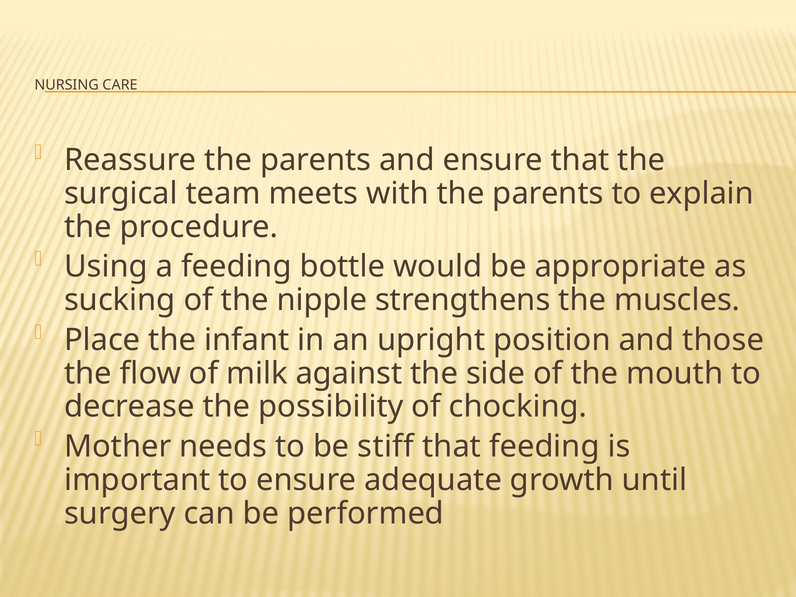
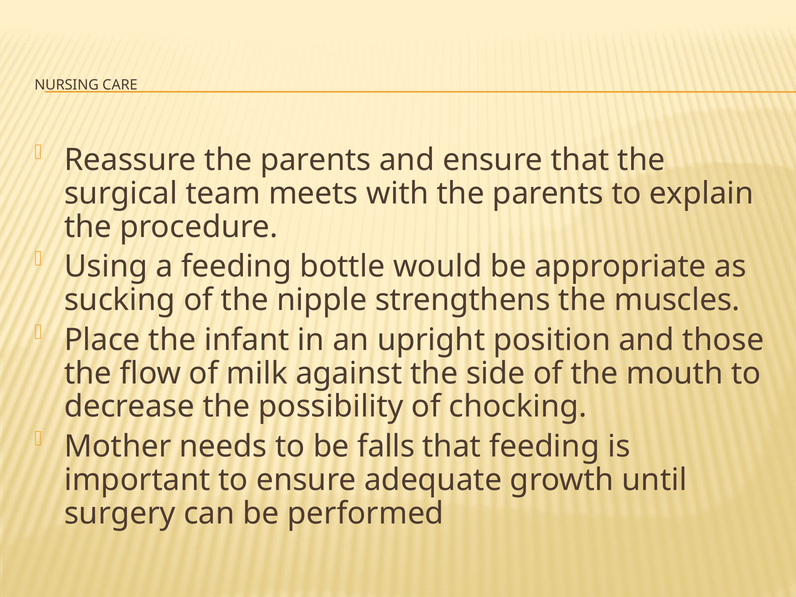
stiff: stiff -> falls
